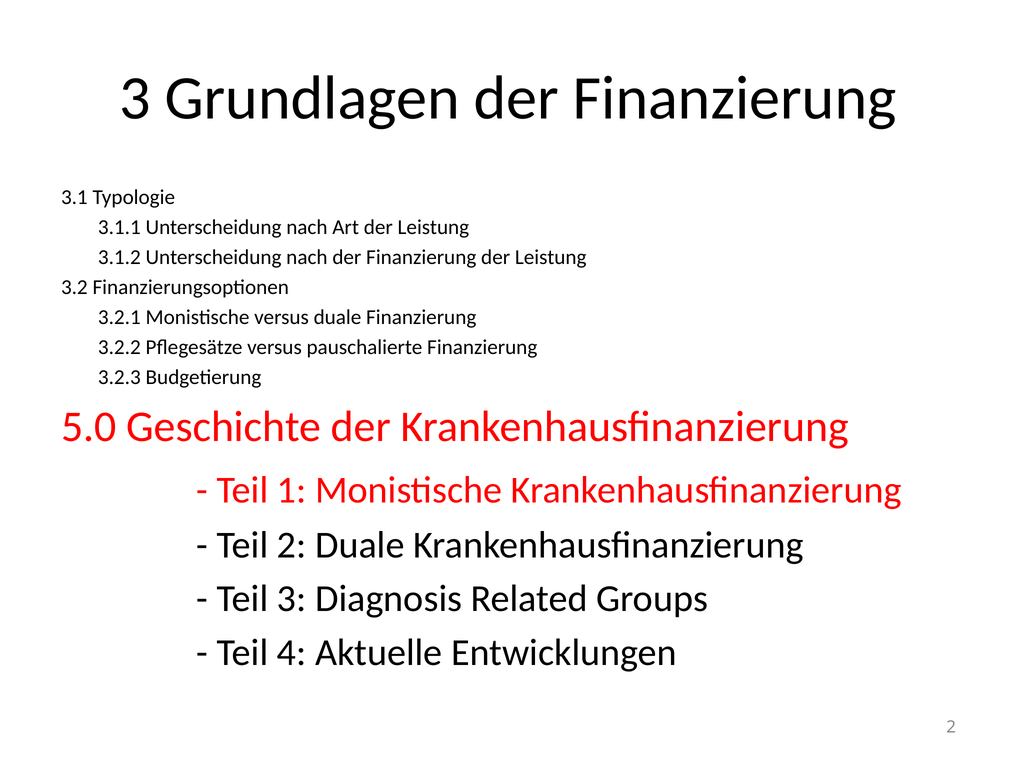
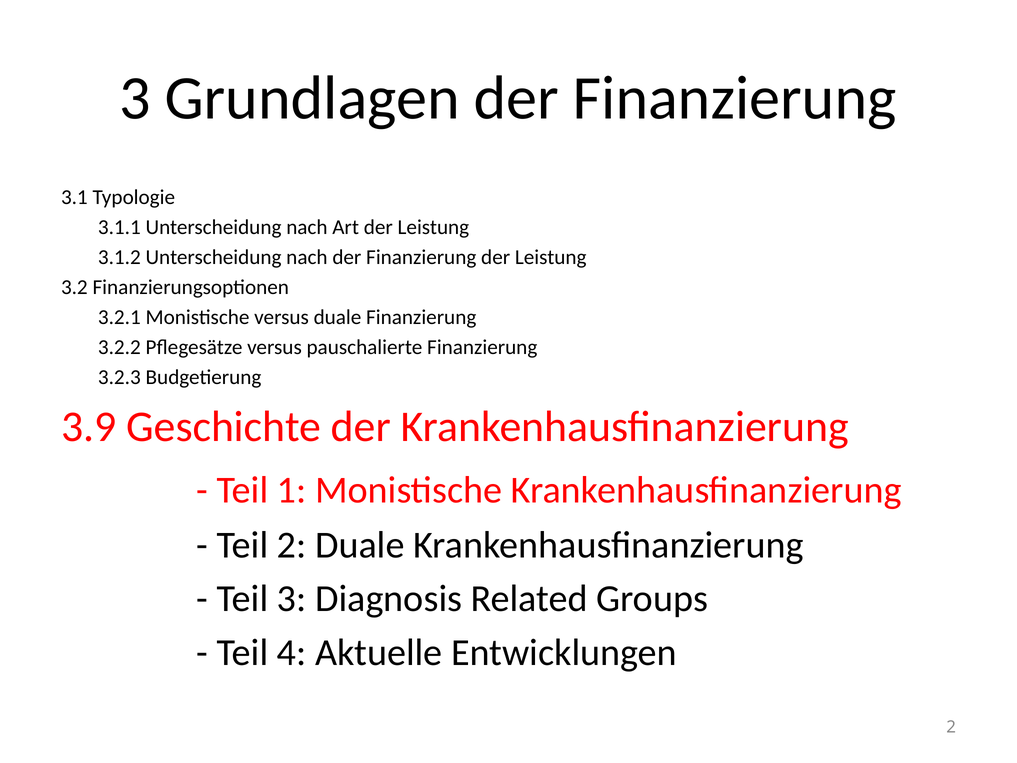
5.0: 5.0 -> 3.9
